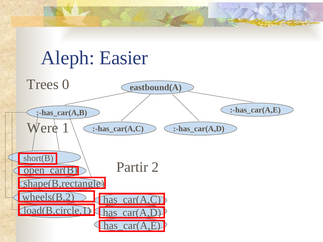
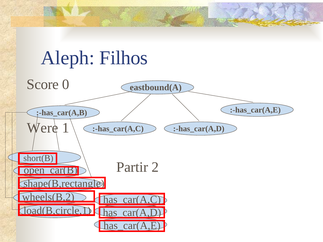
Easier: Easier -> Filhos
Trees: Trees -> Score
